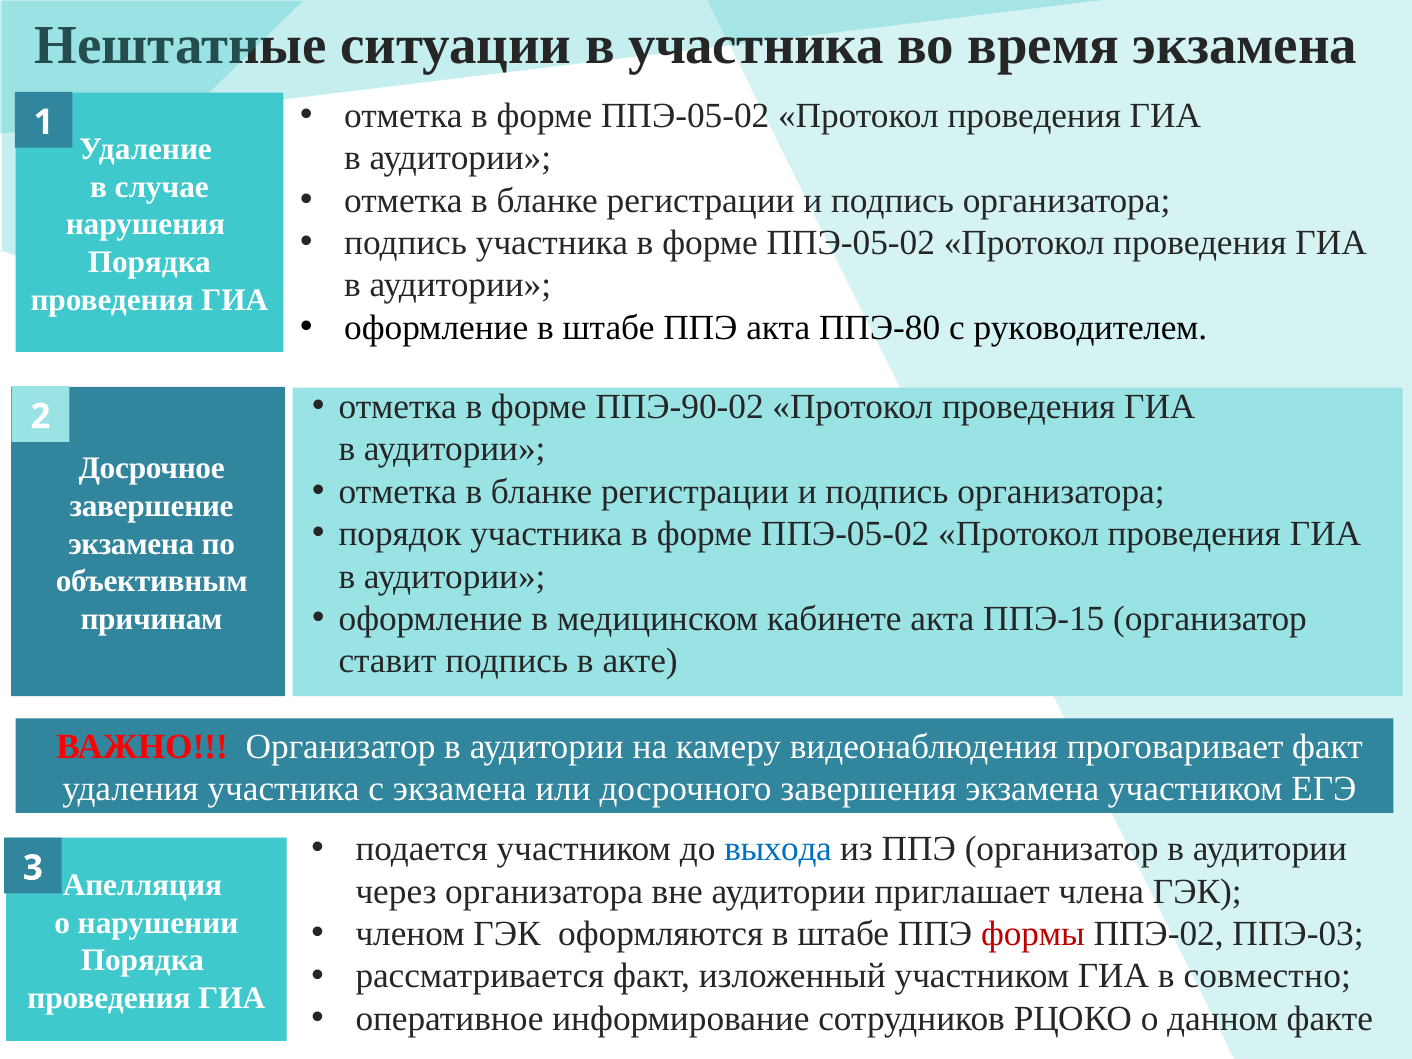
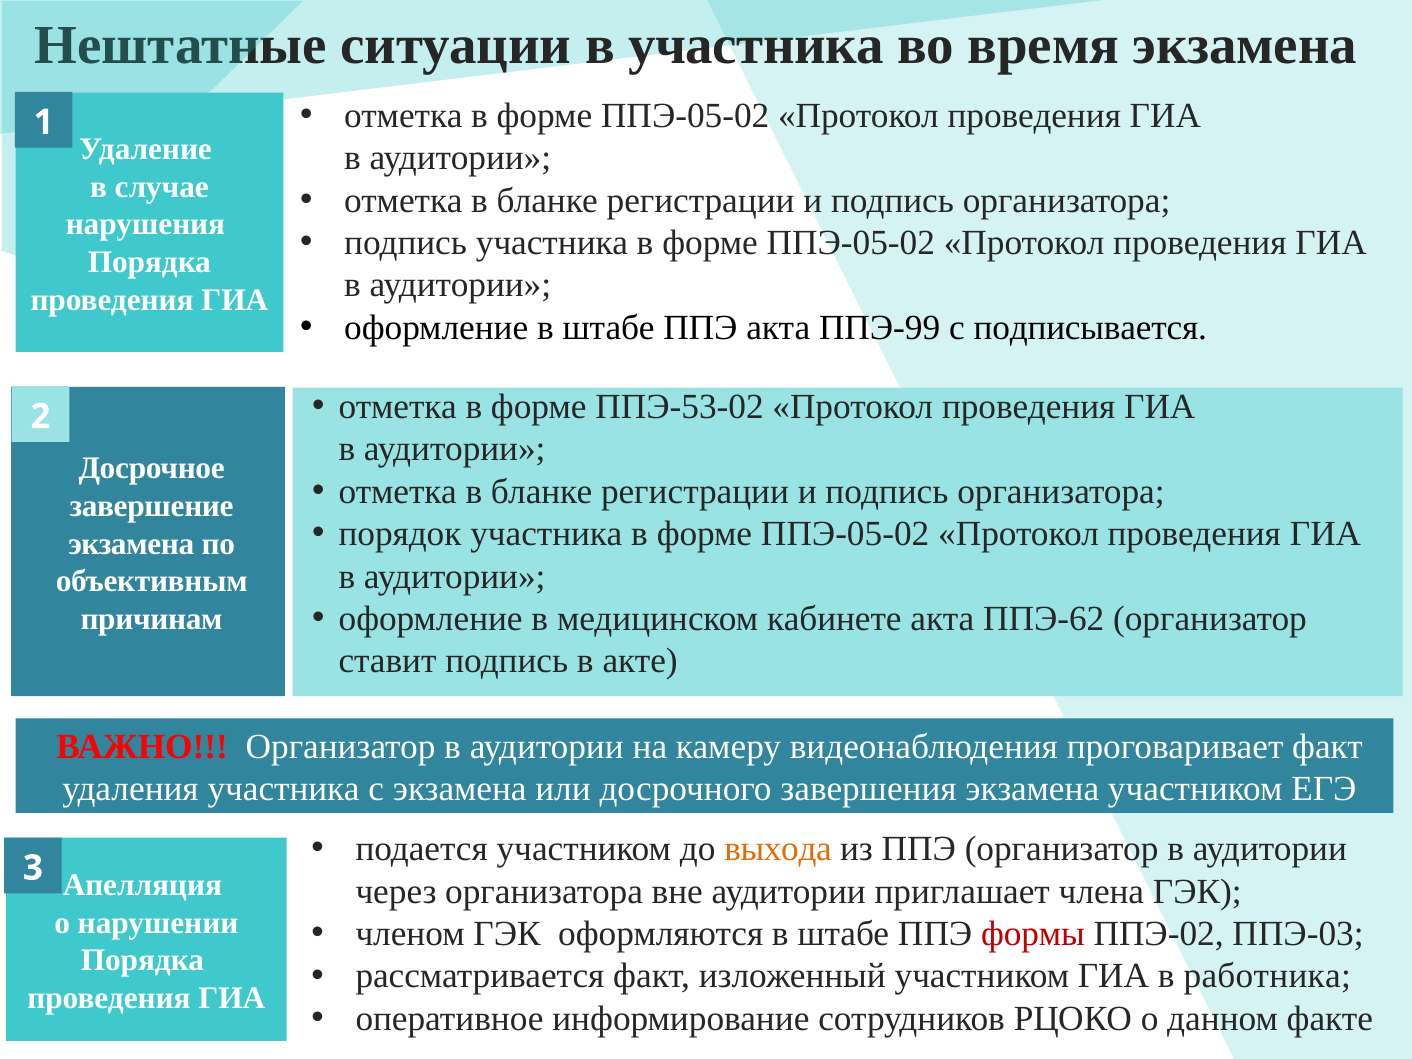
ППЭ-80: ППЭ-80 -> ППЭ-99
руководителем: руководителем -> подписывается
ППЭ-90-02: ППЭ-90-02 -> ППЭ-53-02
ППЭ-15: ППЭ-15 -> ППЭ-62
выхода colour: blue -> orange
совместно: совместно -> работника
